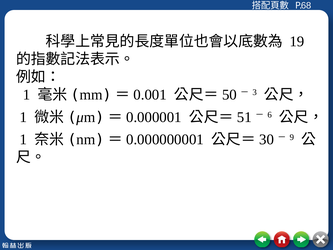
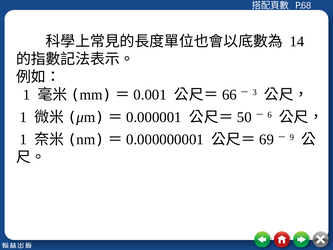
19: 19 -> 14
50: 50 -> 66
51: 51 -> 50
30: 30 -> 69
